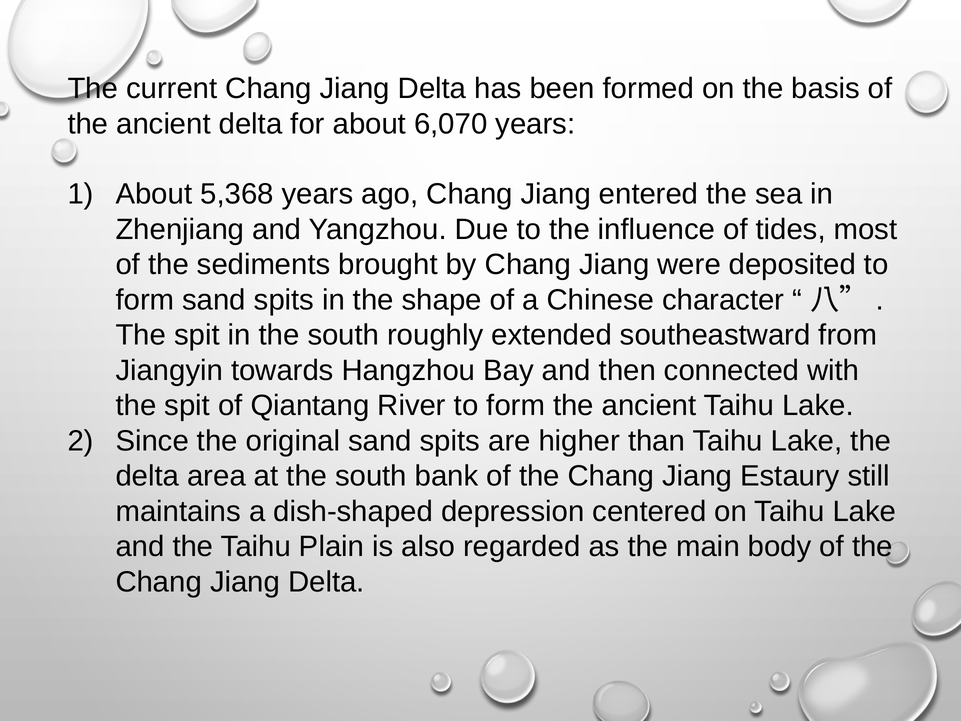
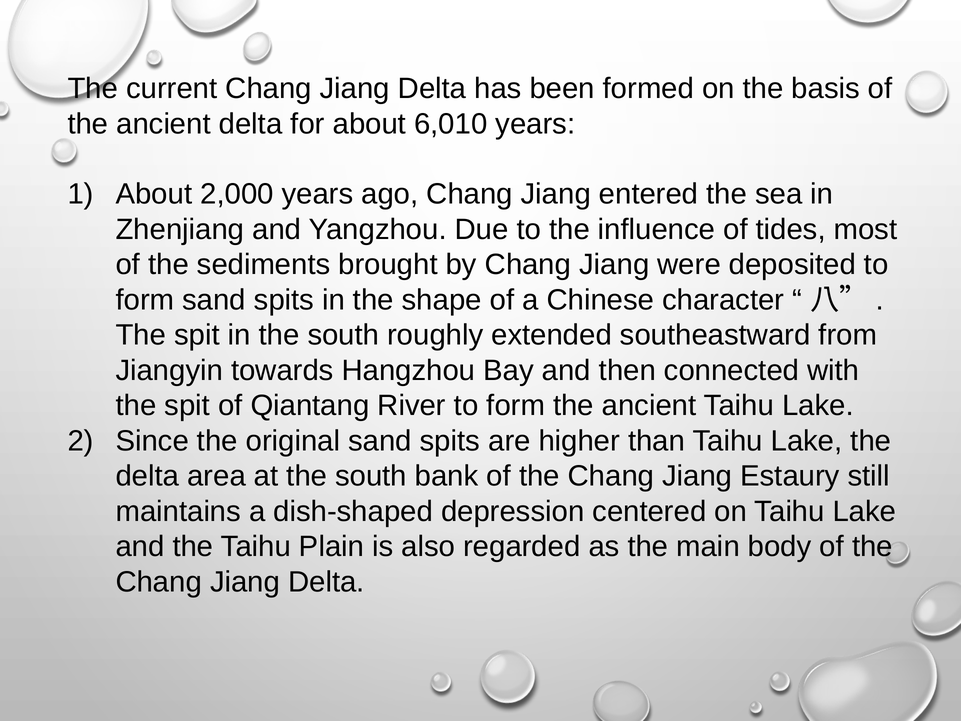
6,070: 6,070 -> 6,010
5,368: 5,368 -> 2,000
